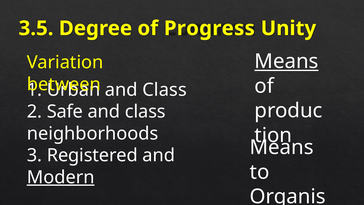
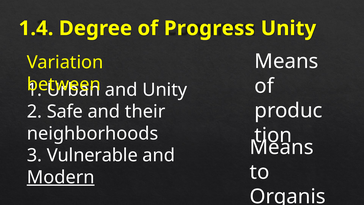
3.5: 3.5 -> 1.4
Means at (286, 61) underline: present -> none
Class at (165, 90): Class -> Unity
class at (145, 112): class -> their
Registered: Registered -> Vulnerable
